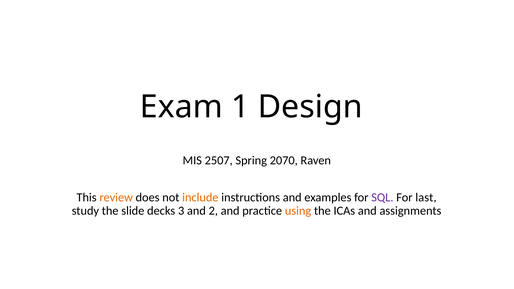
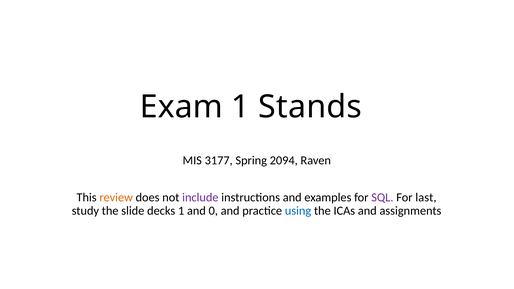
Design: Design -> Stands
2507: 2507 -> 3177
2070: 2070 -> 2094
include colour: orange -> purple
decks 3: 3 -> 1
2: 2 -> 0
using colour: orange -> blue
